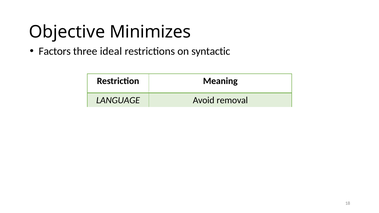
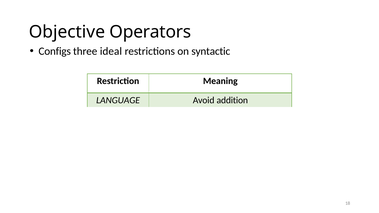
Minimizes: Minimizes -> Operators
Factors: Factors -> Configs
removal: removal -> addition
